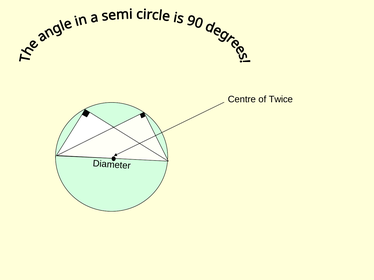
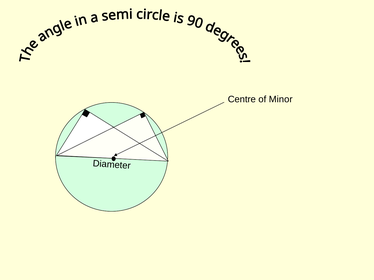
Twice: Twice -> Minor
